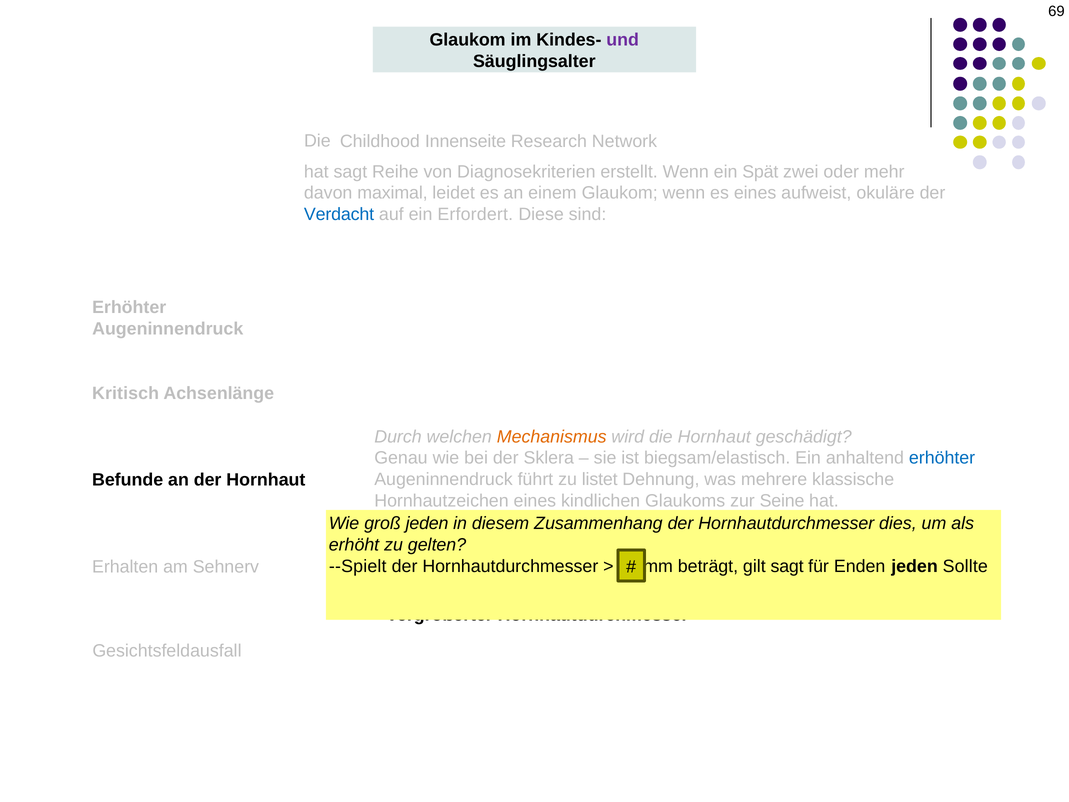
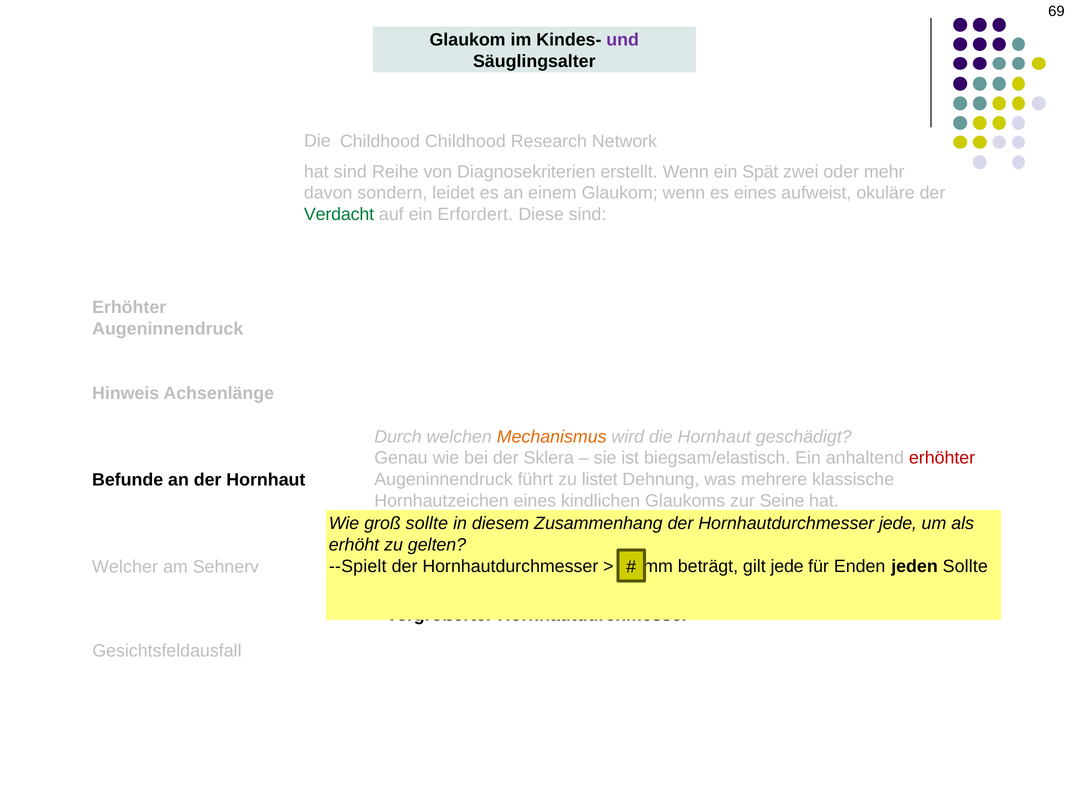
Childhood Innenseite: Innenseite -> Childhood
hat sagt: sagt -> sind
maximal: maximal -> sondern
Verdacht colour: blue -> green
Kritisch: Kritisch -> Hinweis
erhöhter at (942, 458) colour: blue -> red
groß jeden: jeden -> sollte
Hornhautdurchmesser dies: dies -> jede
gilt sagt: sagt -> jede
Erhalten: Erhalten -> Welcher
